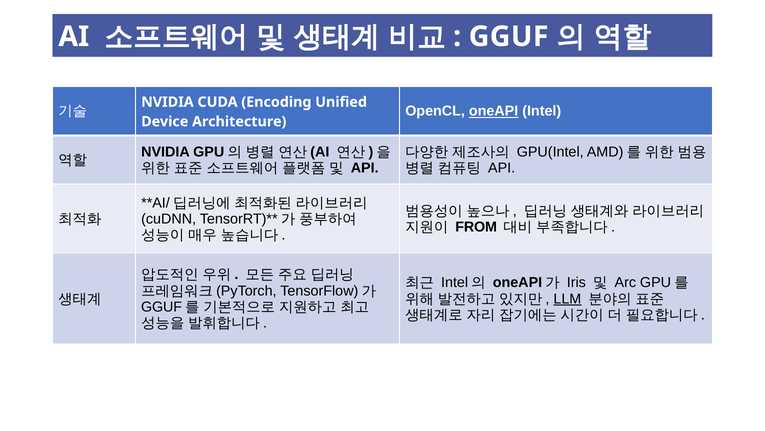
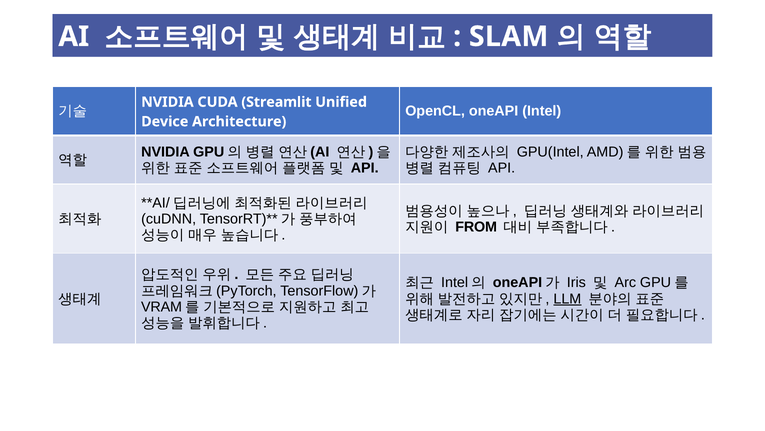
GGUF at (509, 36): GGUF -> SLAM
oneAPI at (494, 111) underline: present -> none
Encoding: Encoding -> Streamlit
GGUF at (162, 306): GGUF -> VRAM
